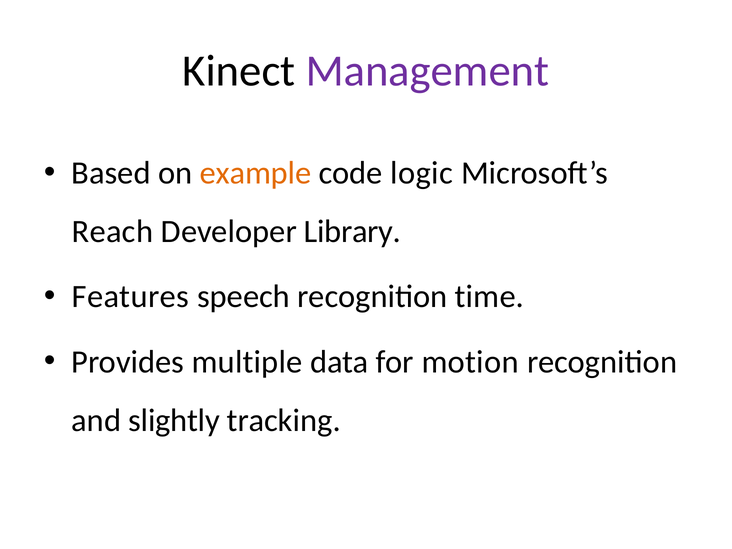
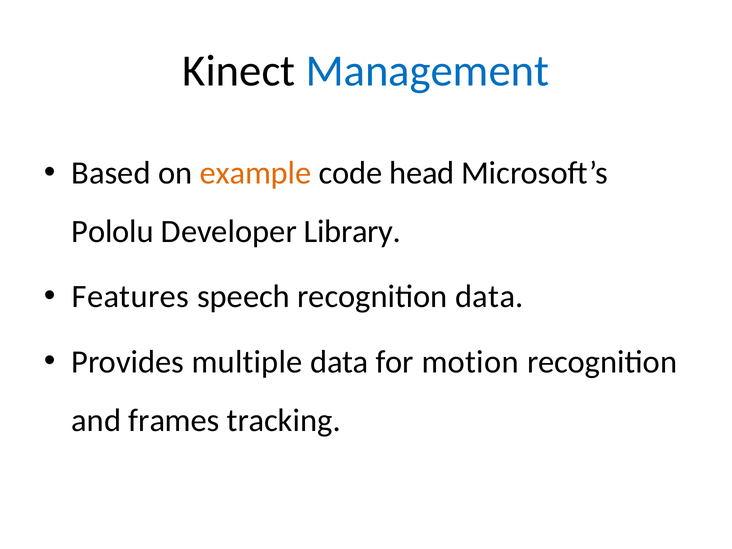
Management colour: purple -> blue
logic: logic -> head
Reach: Reach -> Pololu
recognition time: time -> data
slightly: slightly -> frames
